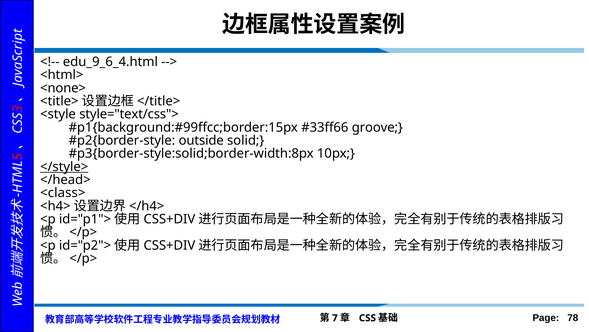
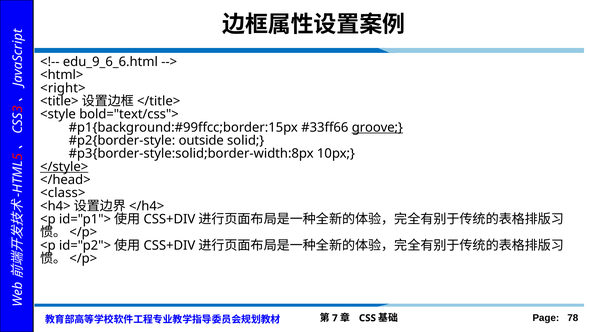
edu_9_6_4.html: edu_9_6_4.html -> edu_9_6_6.html
<none>: <none> -> <right>
style="text/css">: style="text/css"> -> bold="text/css">
groove underline: none -> present
